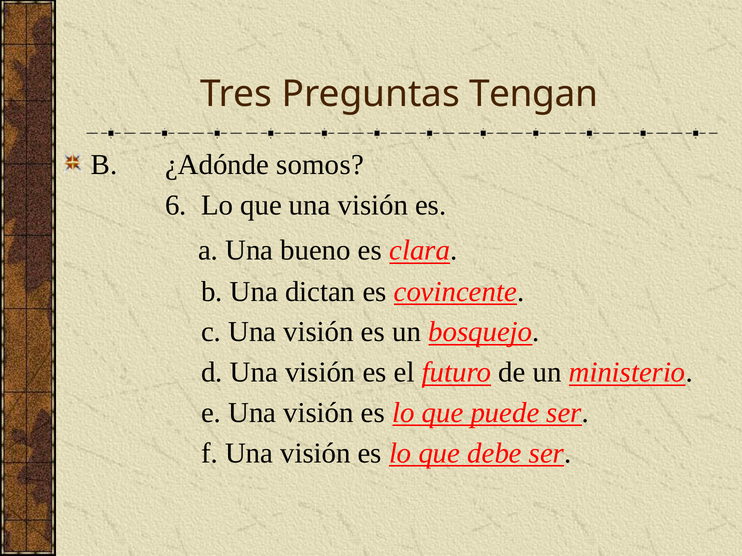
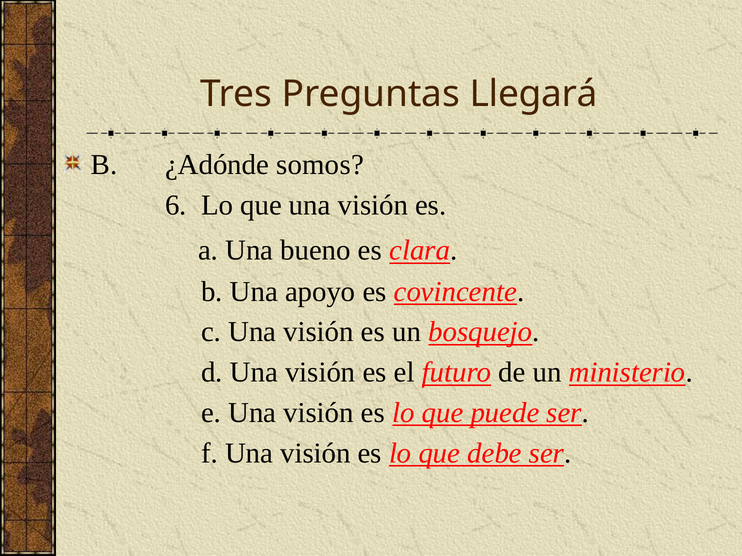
Tengan: Tengan -> Llegará
dictan: dictan -> apoyo
